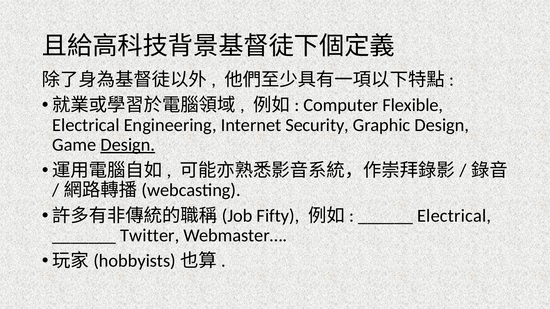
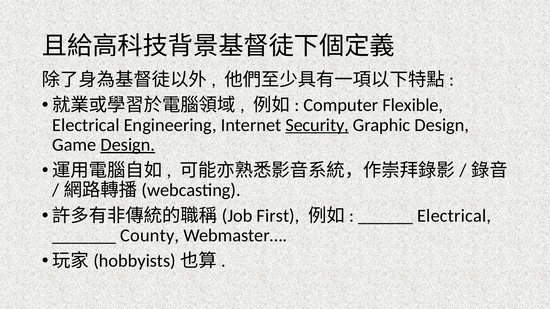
Security underline: none -> present
Fifty: Fifty -> First
Twitter: Twitter -> County
